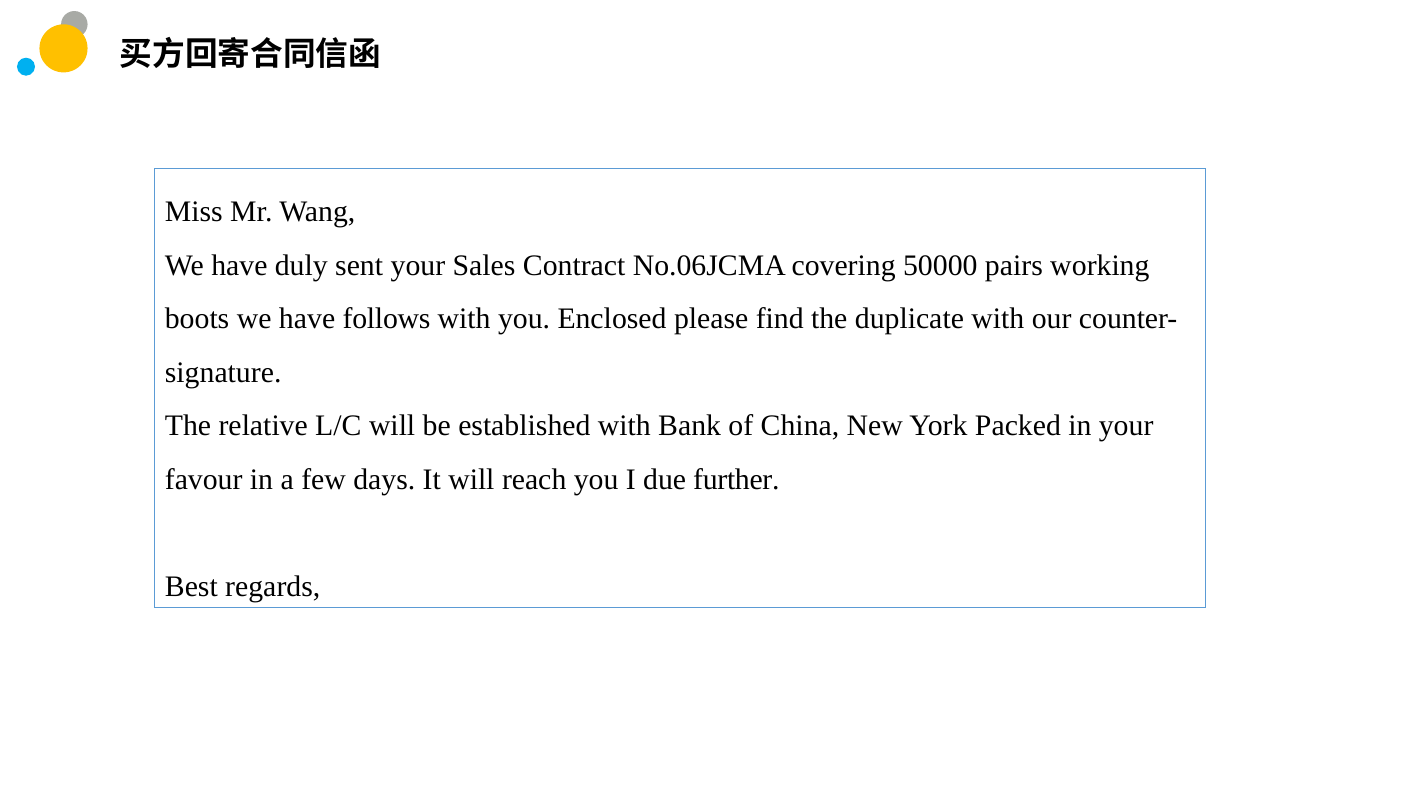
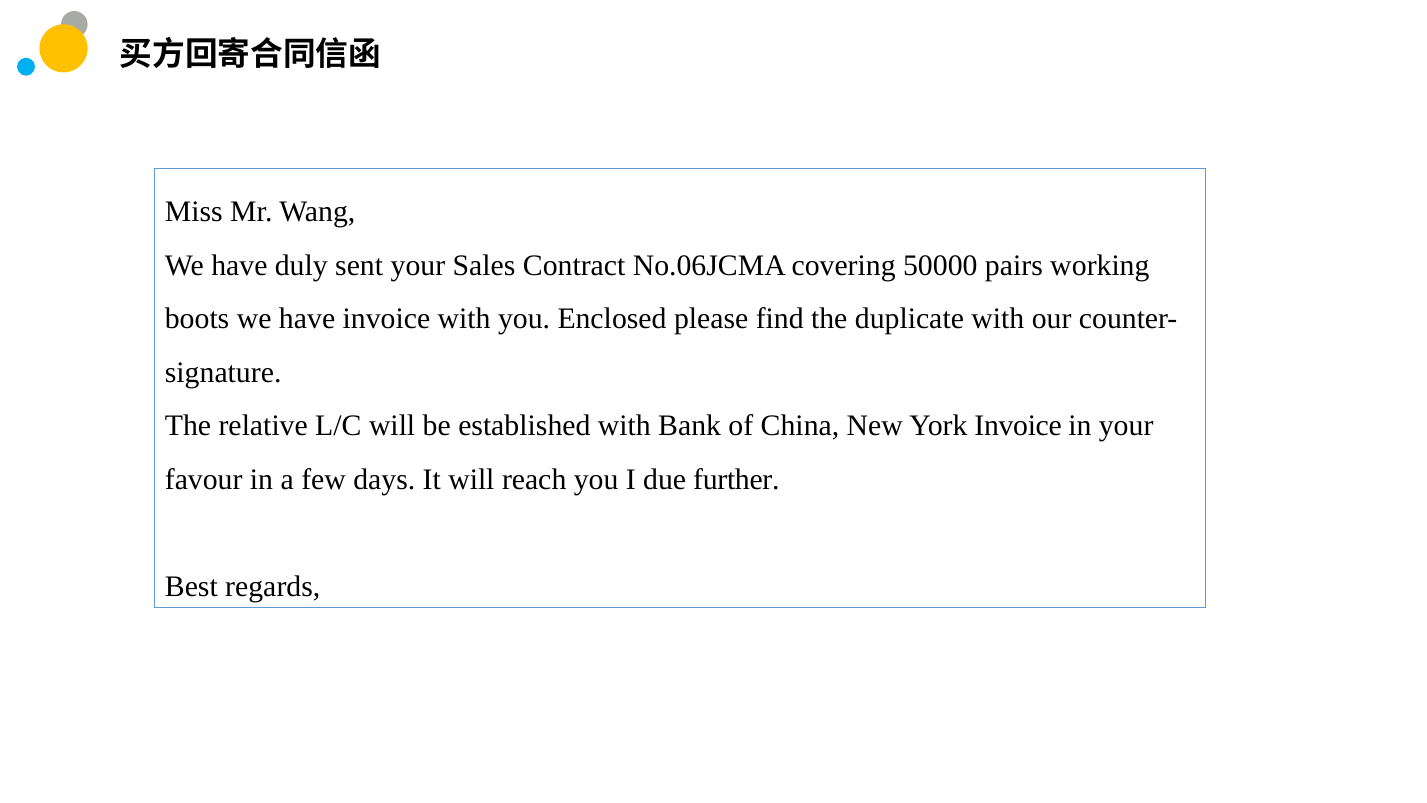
have follows: follows -> invoice
York Packed: Packed -> Invoice
